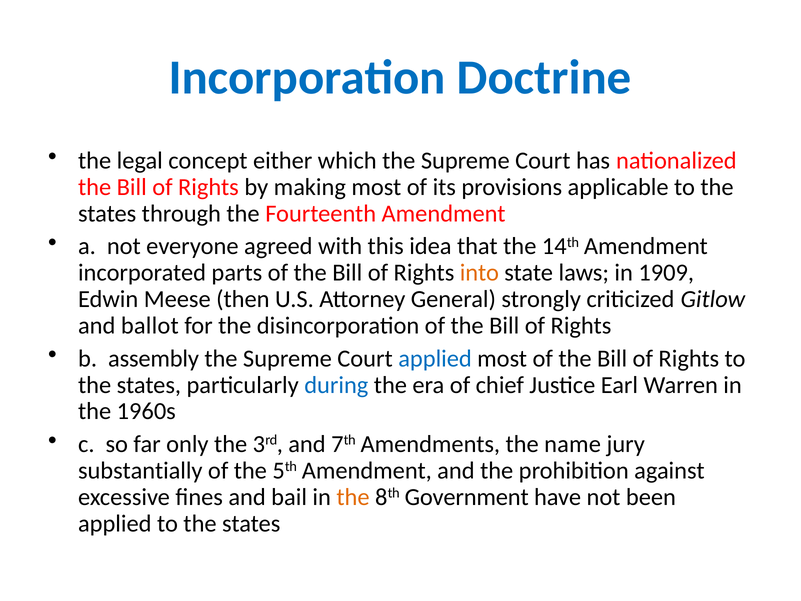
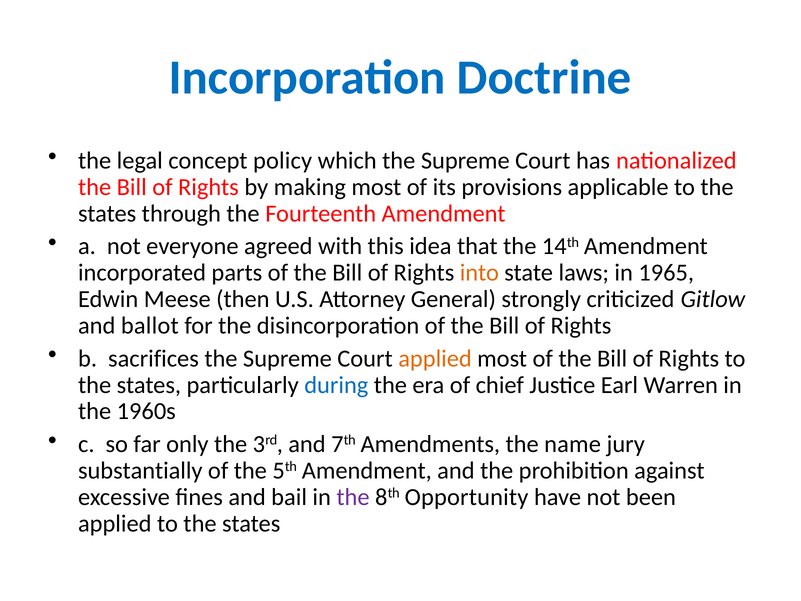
either: either -> policy
1909: 1909 -> 1965
assembly: assembly -> sacrifices
applied at (435, 358) colour: blue -> orange
the at (353, 497) colour: orange -> purple
Government: Government -> Opportunity
